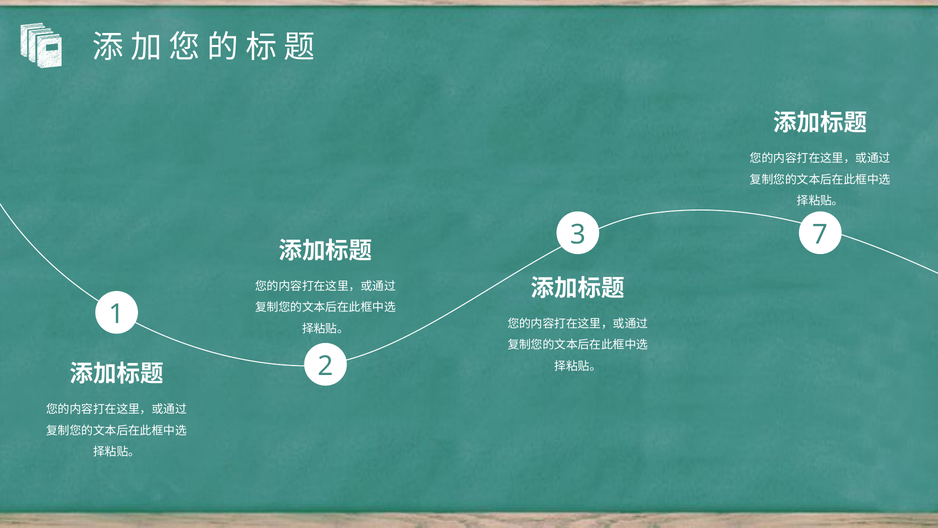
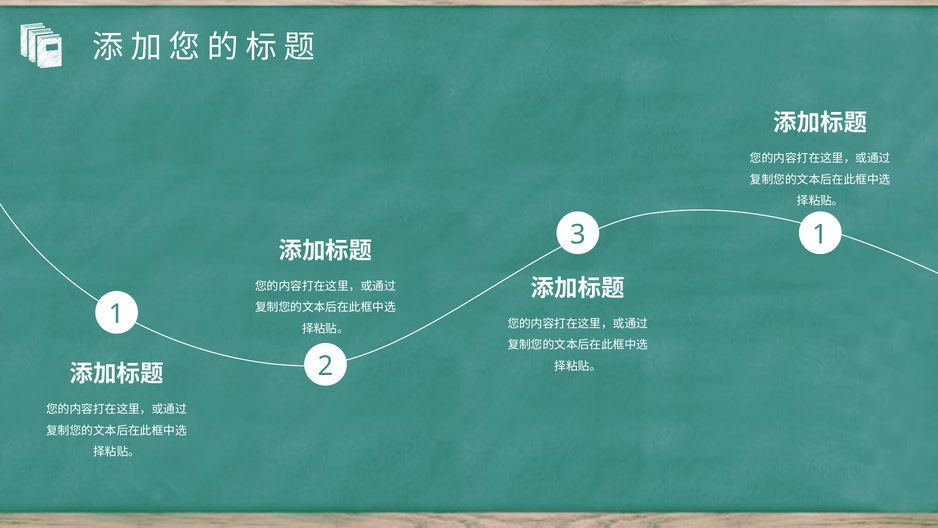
3 7: 7 -> 1
